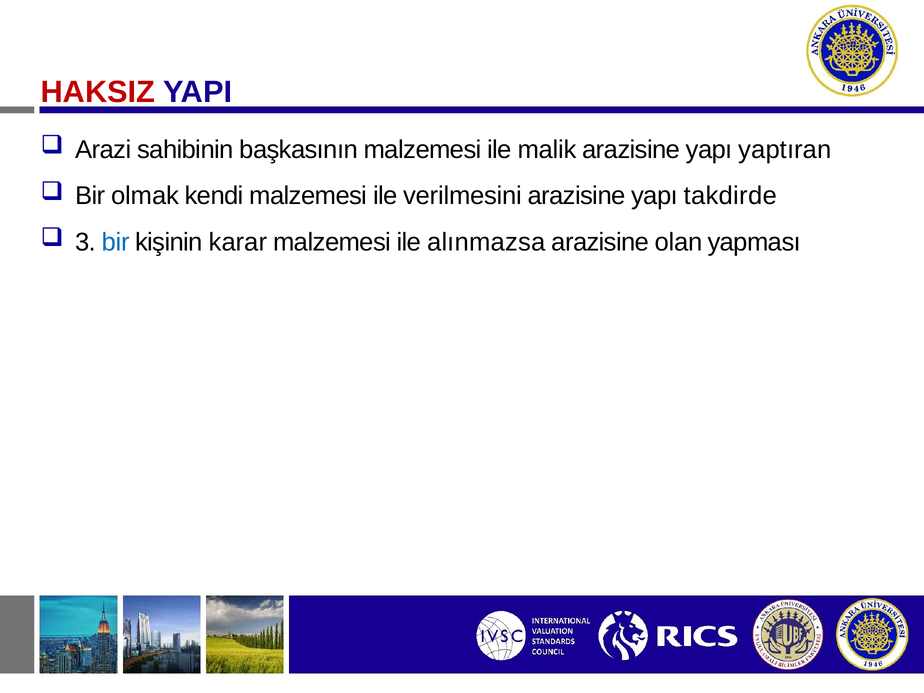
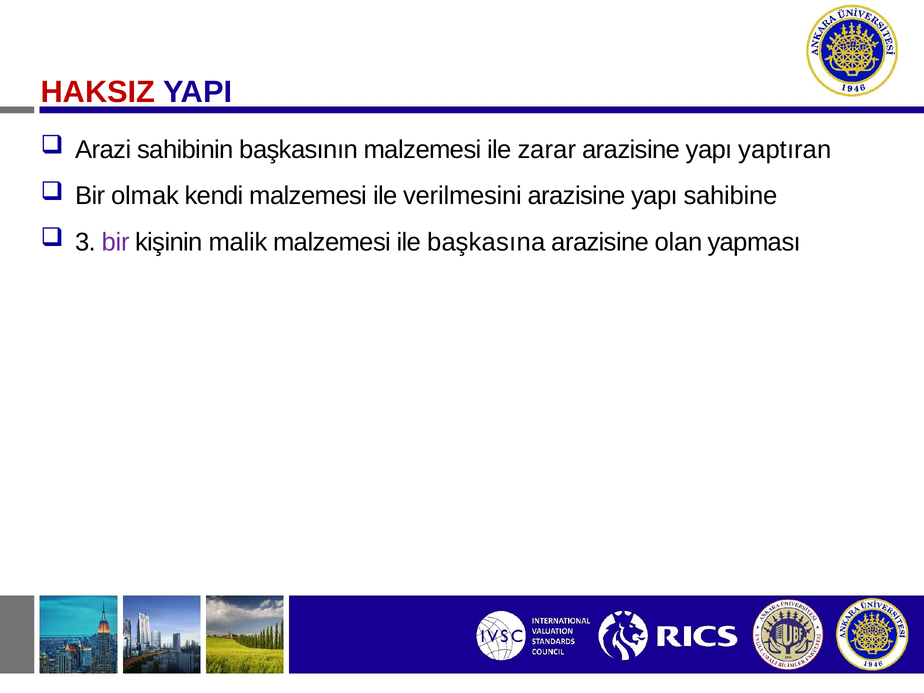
malik: malik -> zarar
takdirde: takdirde -> sahibine
bir at (116, 242) colour: blue -> purple
karar: karar -> malik
alınmazsa: alınmazsa -> başkasına
